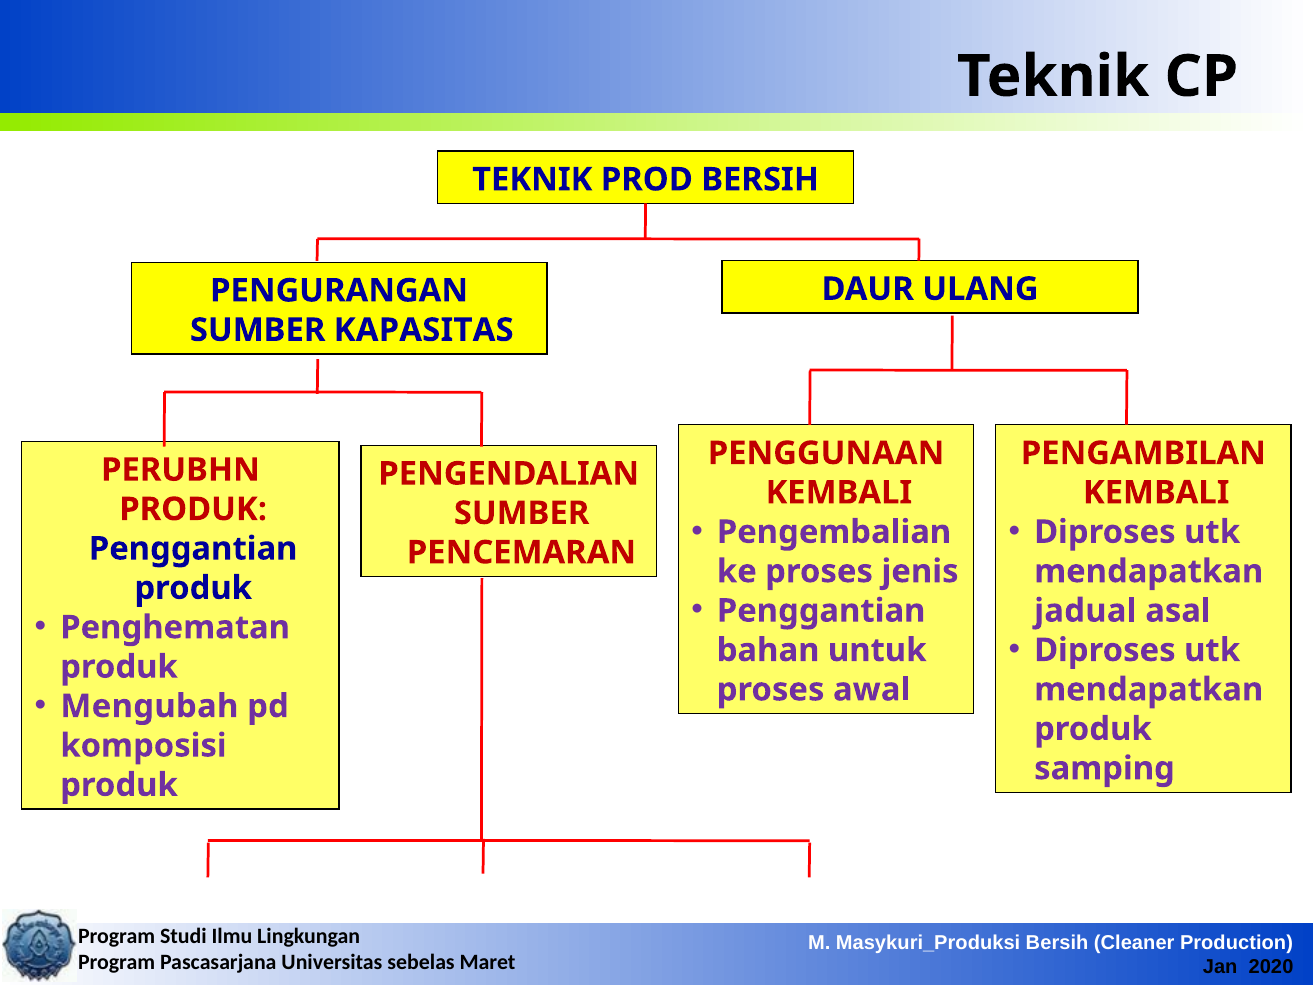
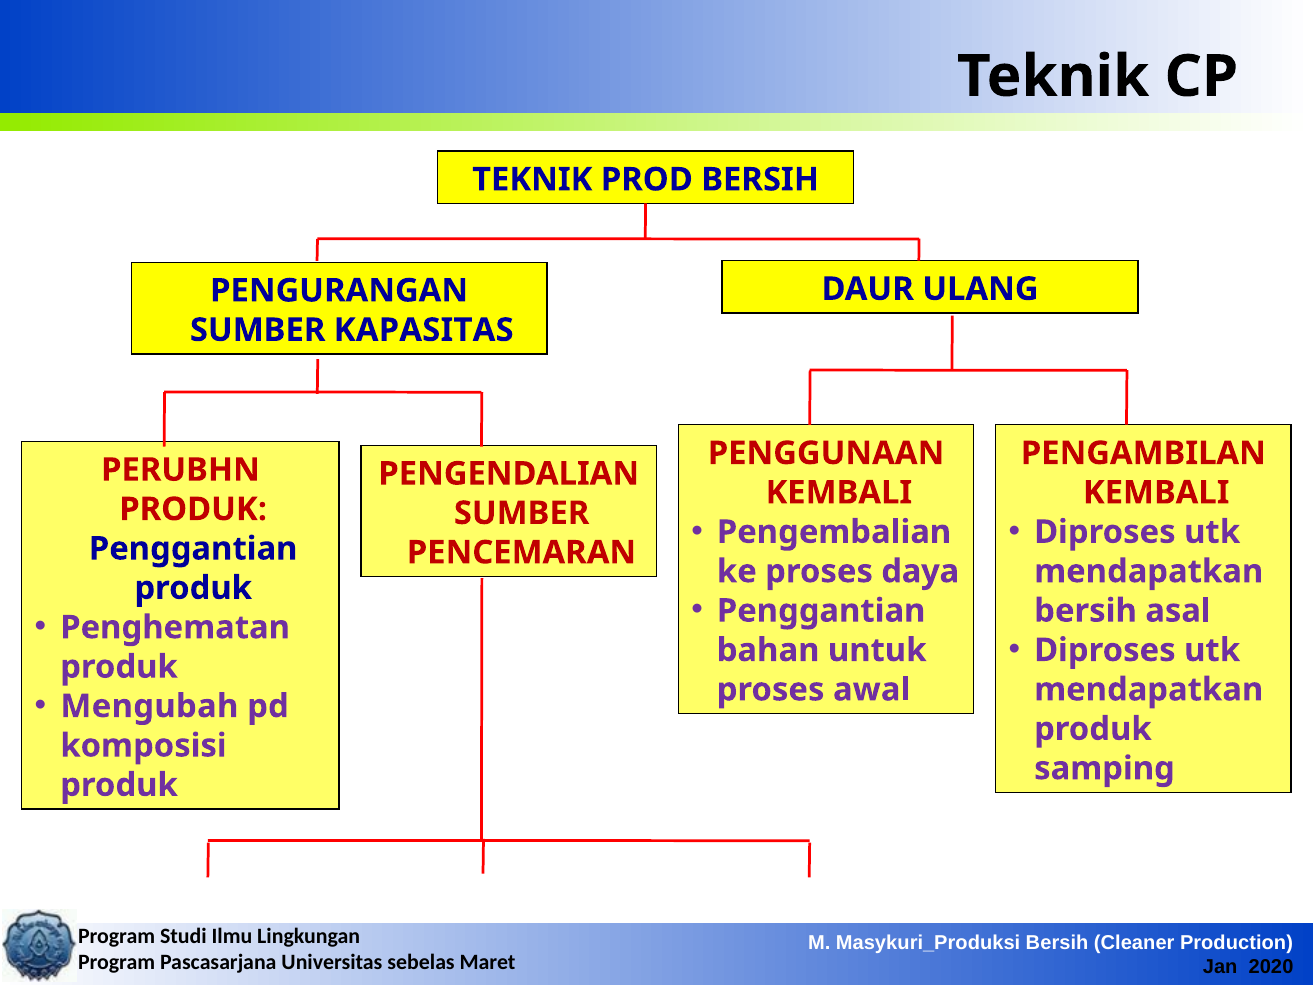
jenis: jenis -> daya
jadual at (1085, 611): jadual -> bersih
